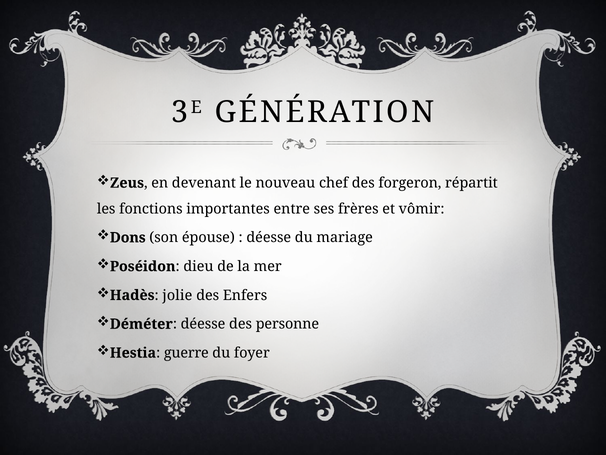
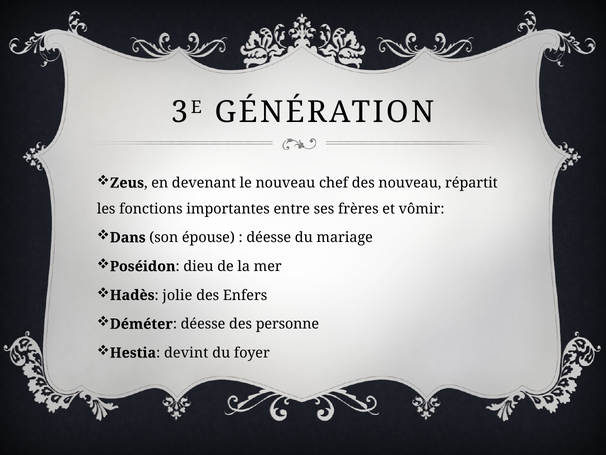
des forgeron: forgeron -> nouveau
Dons: Dons -> Dans
guerre: guerre -> devint
